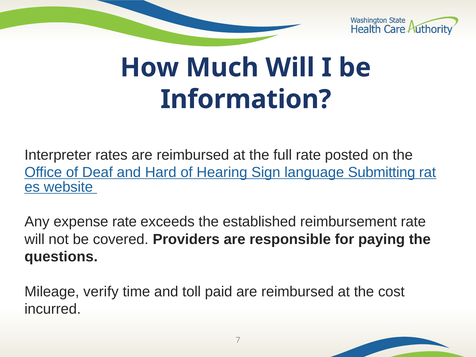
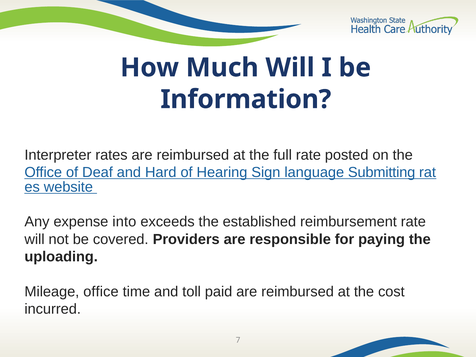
expense rate: rate -> into
questions: questions -> uploading
Mileage verify: verify -> office
